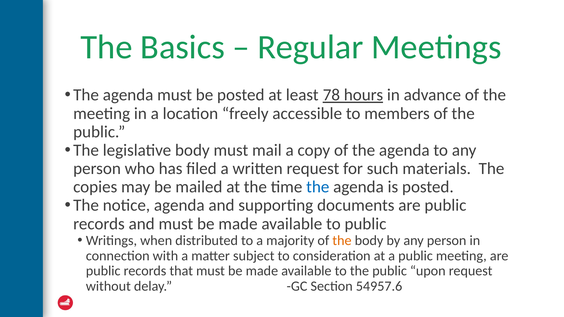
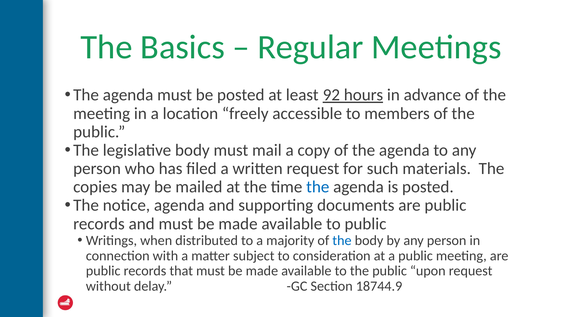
78: 78 -> 92
the at (342, 241) colour: orange -> blue
54957.6: 54957.6 -> 18744.9
